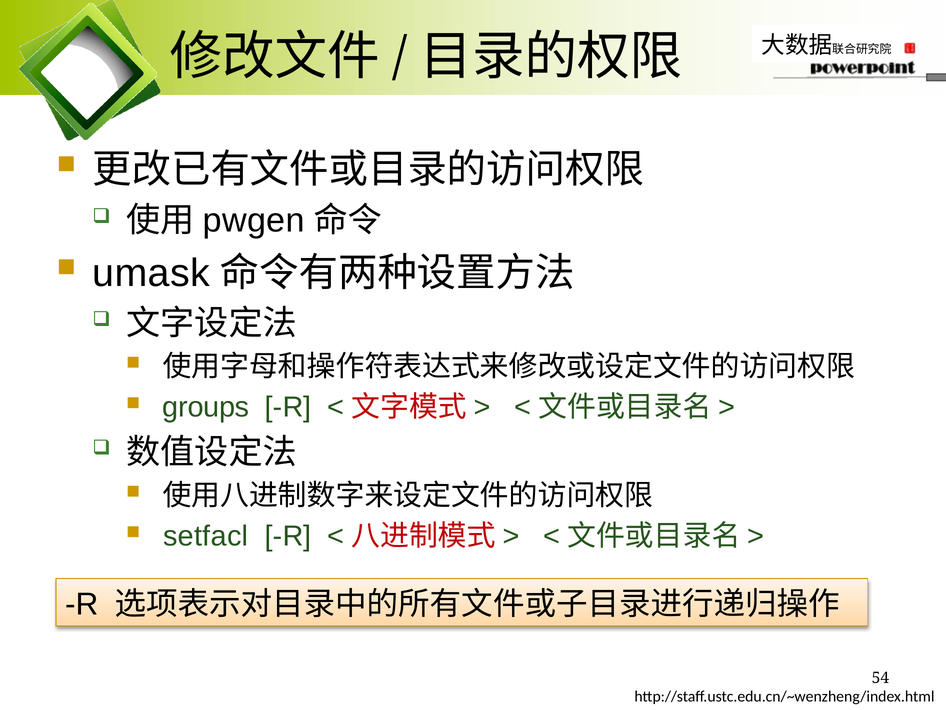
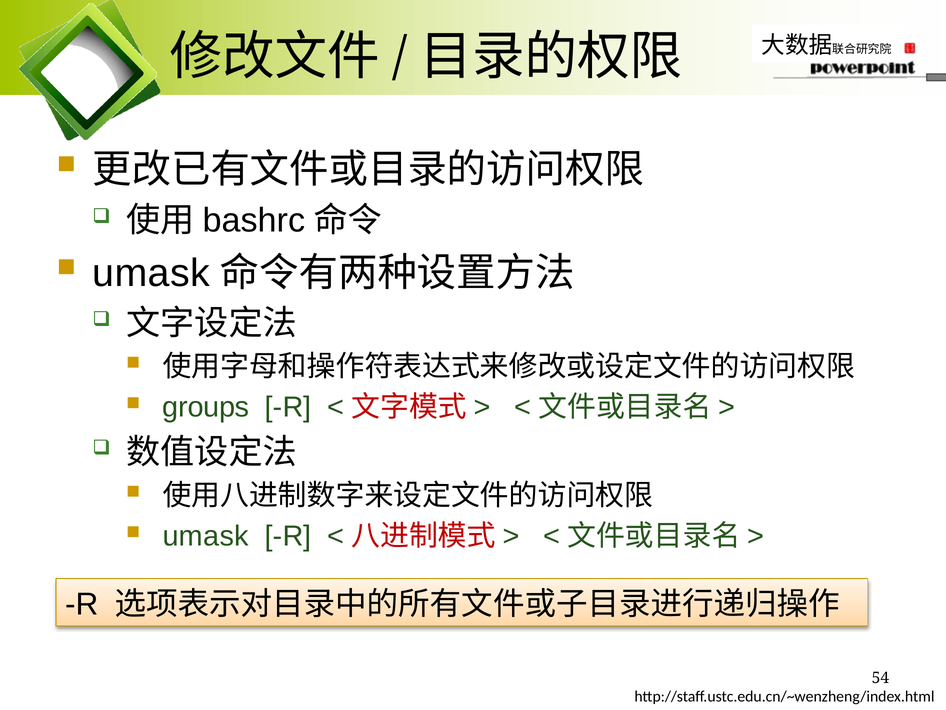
pwgen: pwgen -> bashrc
setfacl at (206, 536): setfacl -> umask
